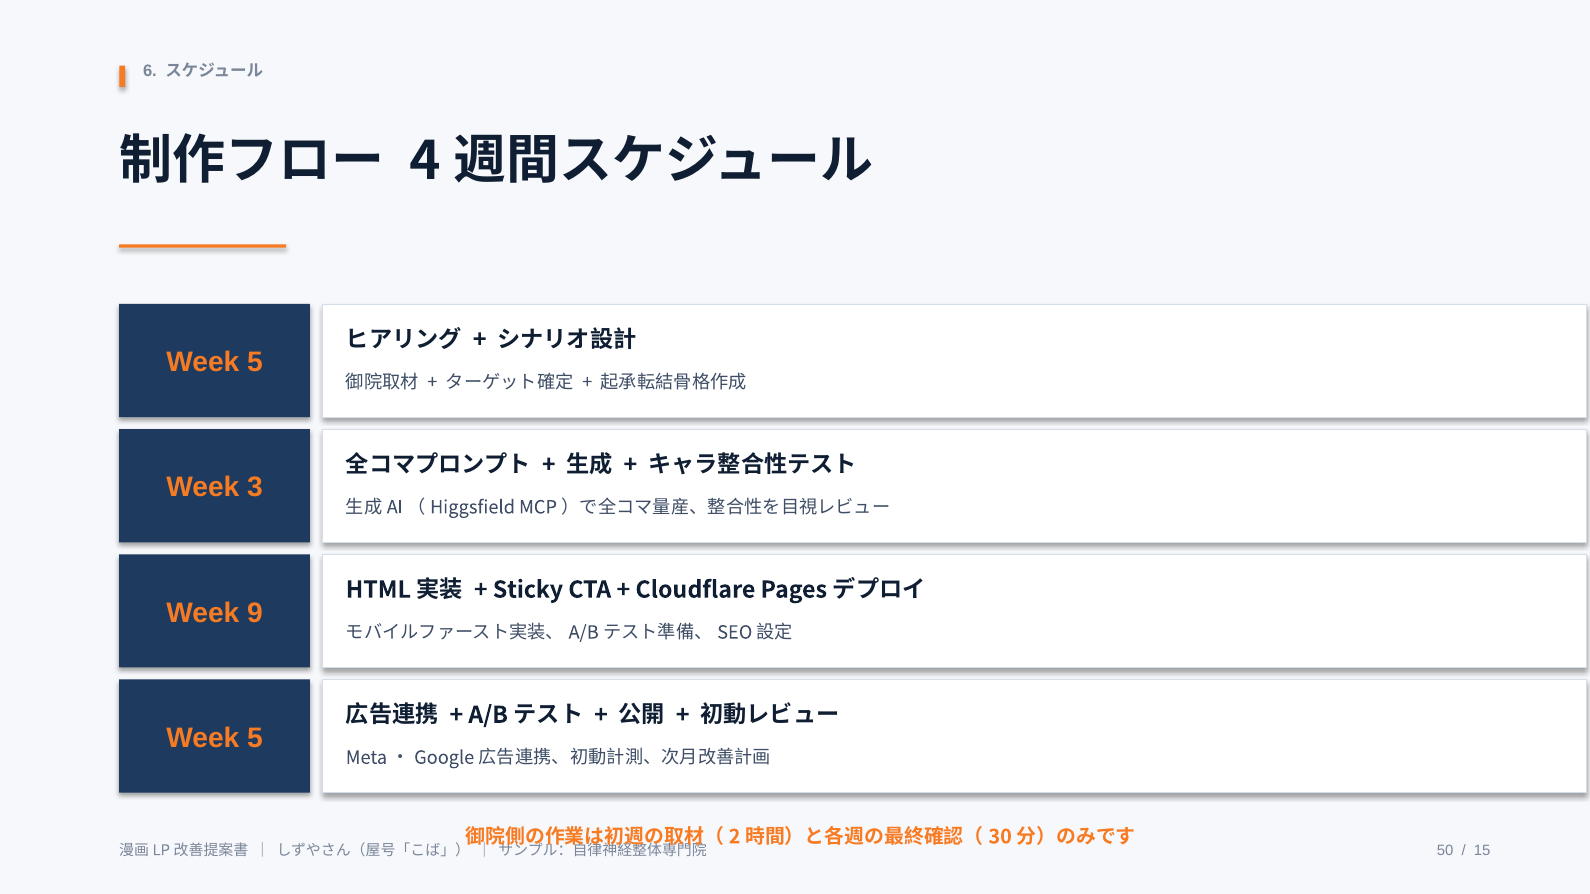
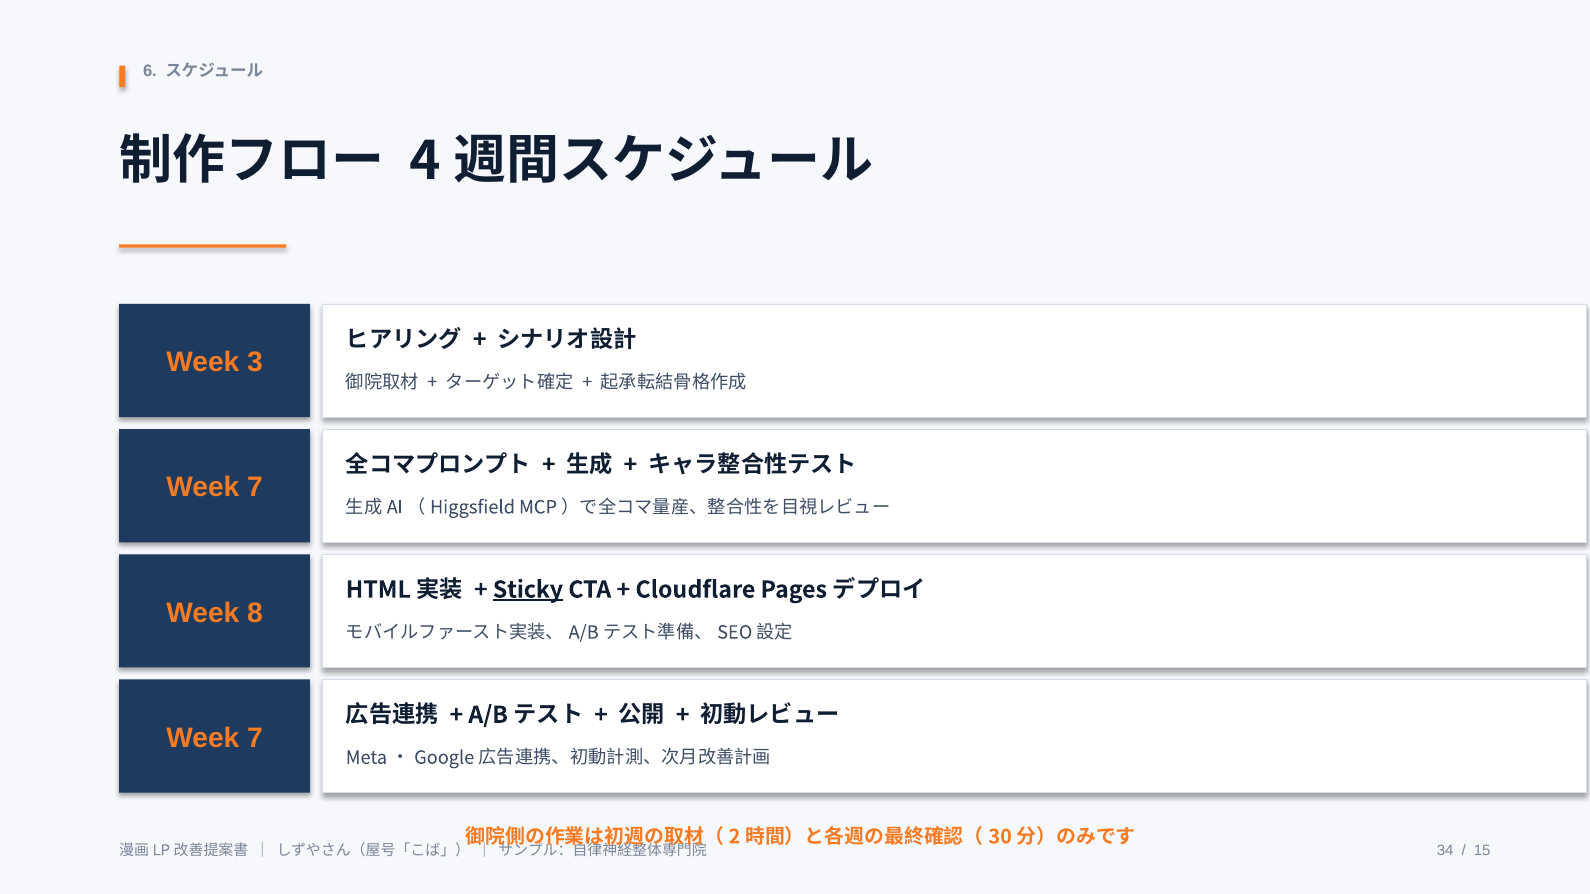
5 at (255, 363): 5 -> 3
3 at (255, 488): 3 -> 7
Sticky underline: none -> present
9: 9 -> 8
5 at (255, 738): 5 -> 7
50: 50 -> 34
